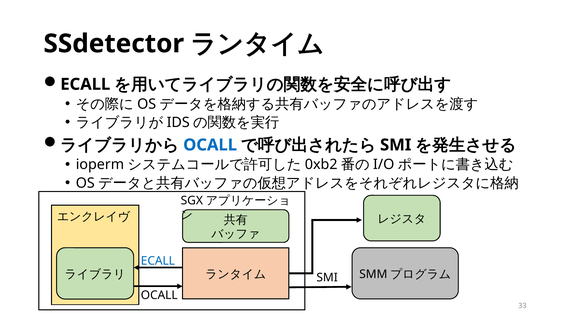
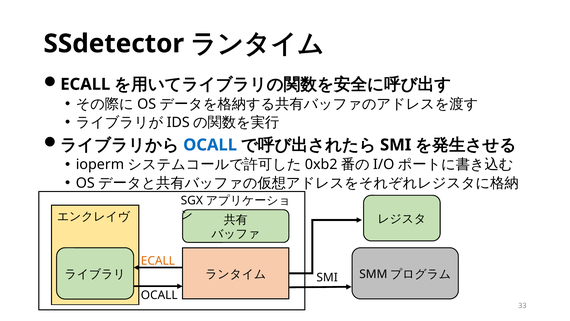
ECALL at (158, 261) colour: blue -> orange
